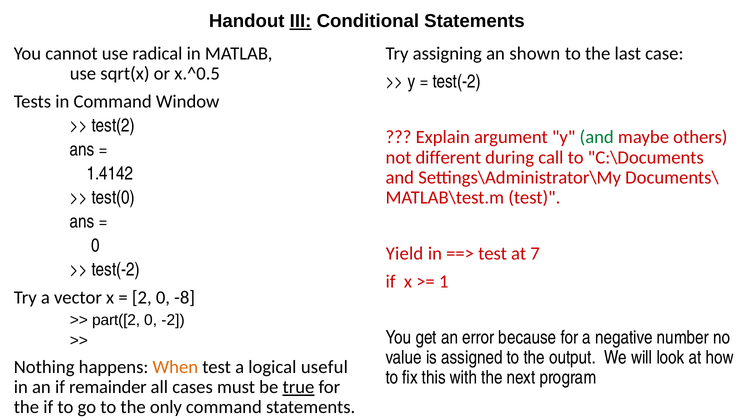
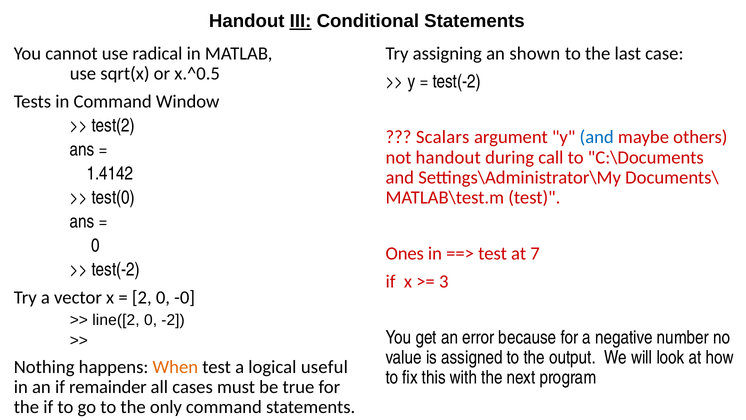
Explain: Explain -> Scalars
and at (597, 137) colour: green -> blue
not different: different -> handout
Yield: Yield -> Ones
1: 1 -> 3
-8: -8 -> -0
part([2: part([2 -> line([2
true underline: present -> none
